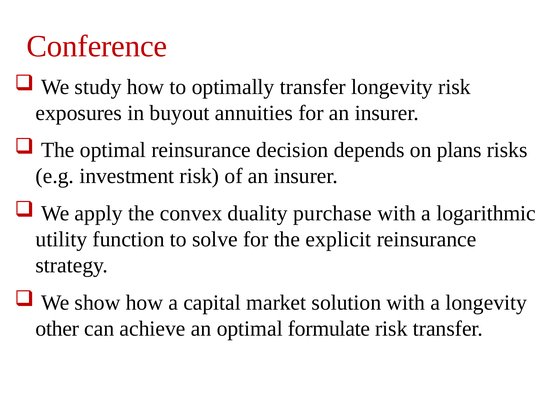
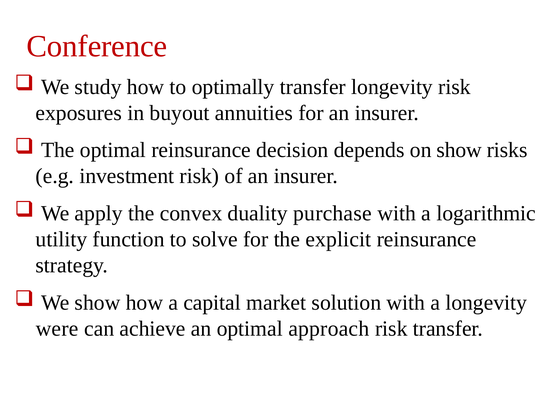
on plans: plans -> show
other: other -> were
formulate: formulate -> approach
